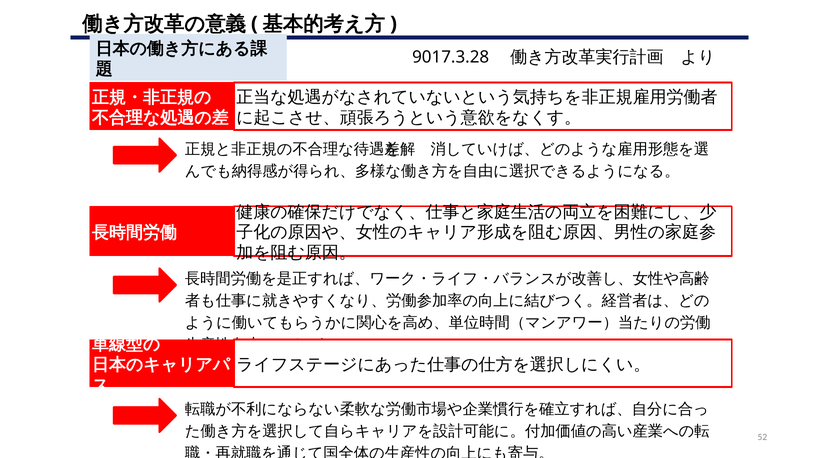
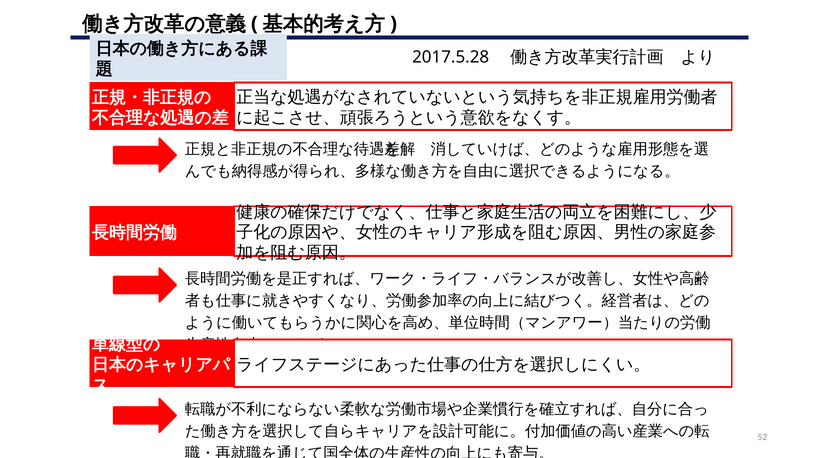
9017.3.28: 9017.3.28 -> 2017.5.28
